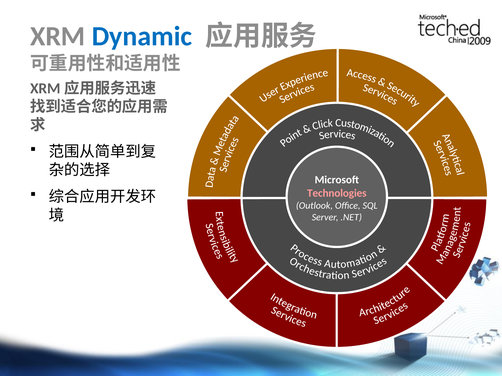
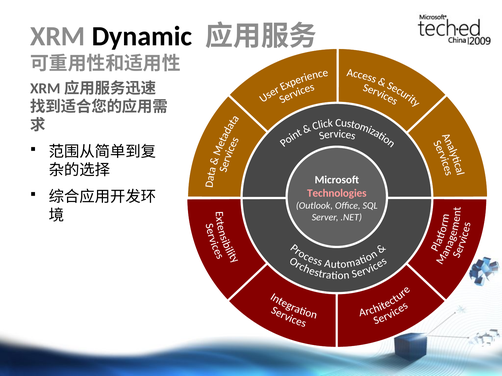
Dynamic colour: blue -> black
